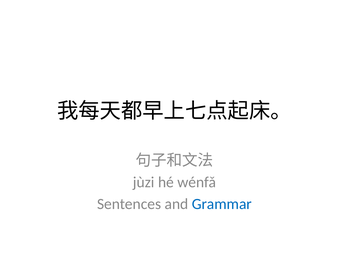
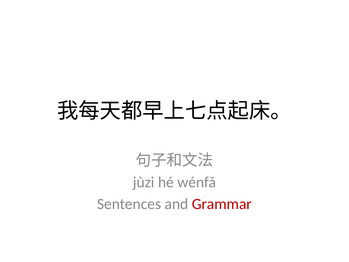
Grammar colour: blue -> red
